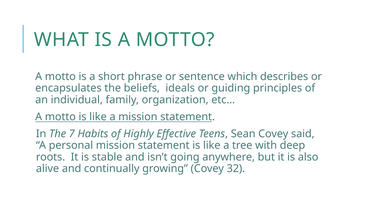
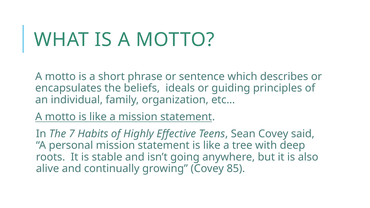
32: 32 -> 85
